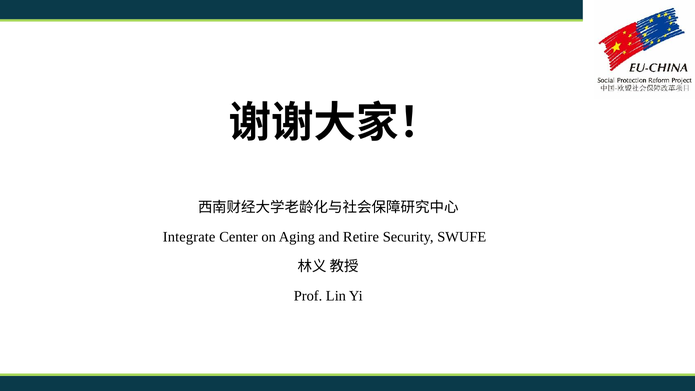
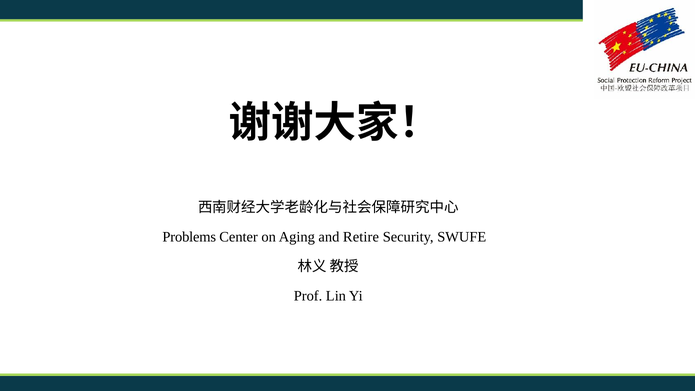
Integrate: Integrate -> Problems
